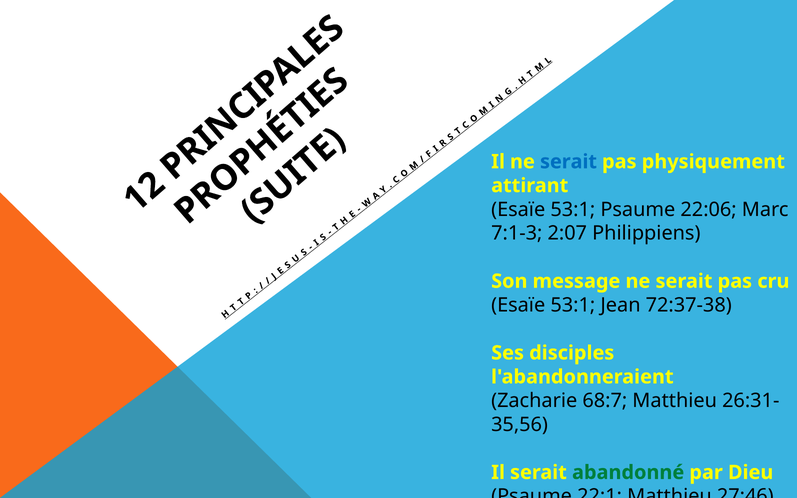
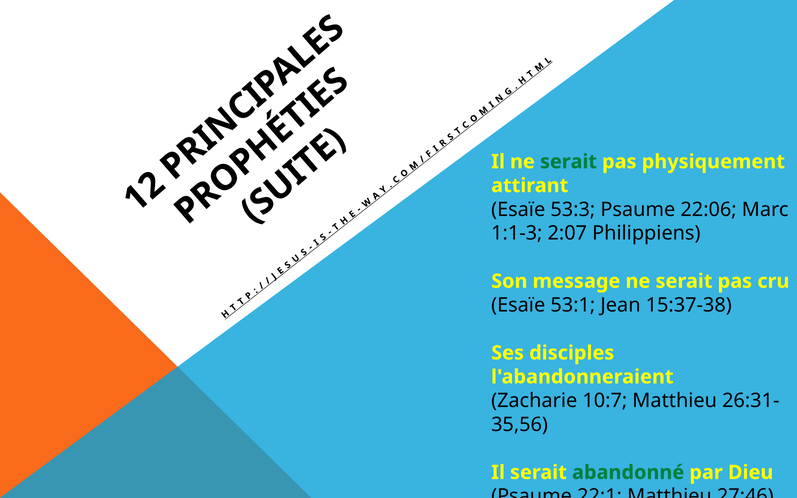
serait at (568, 162) colour: blue -> green
53:1 at (573, 210): 53:1 -> 53:3
7:1-3: 7:1-3 -> 1:1-3
72:37-38: 72:37-38 -> 15:37-38
68:7: 68:7 -> 10:7
